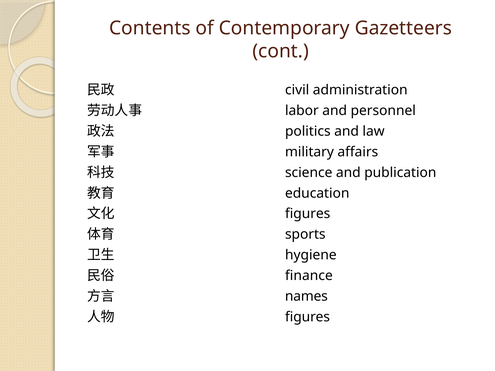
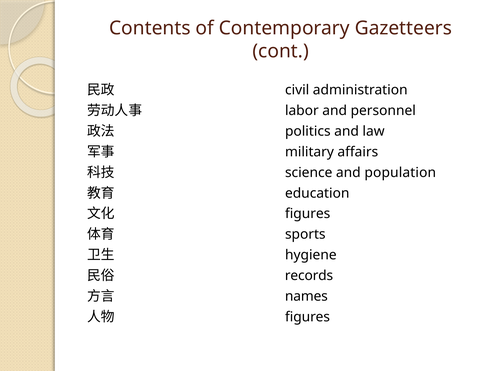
publication: publication -> population
finance: finance -> records
